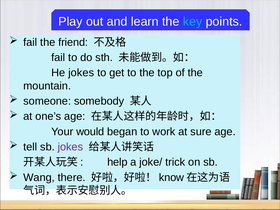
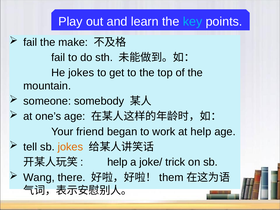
friend: friend -> make
would: would -> friend
at sure: sure -> help
jokes at (70, 147) colour: purple -> orange
know: know -> them
